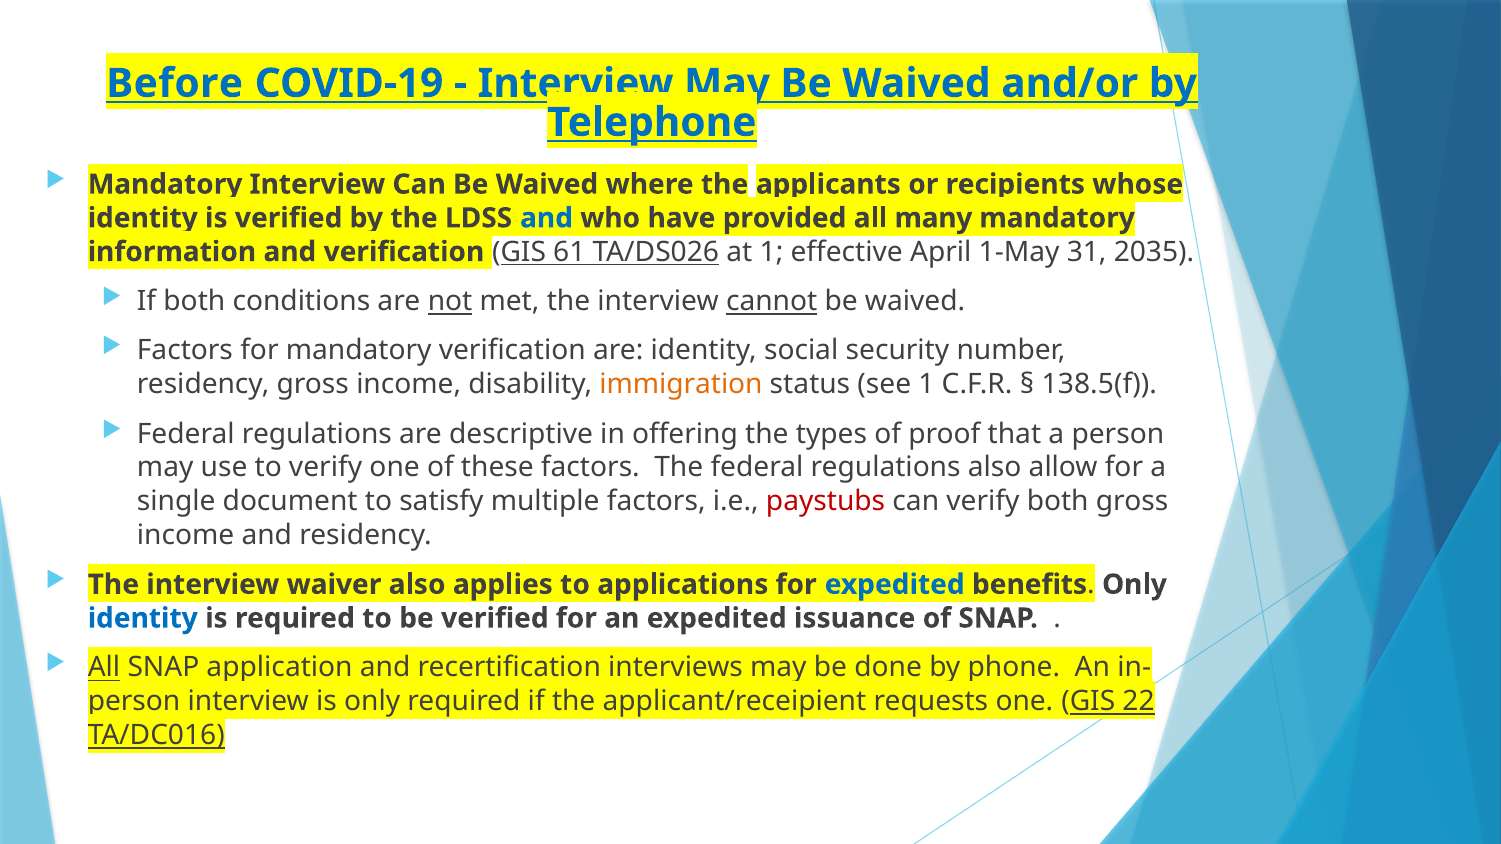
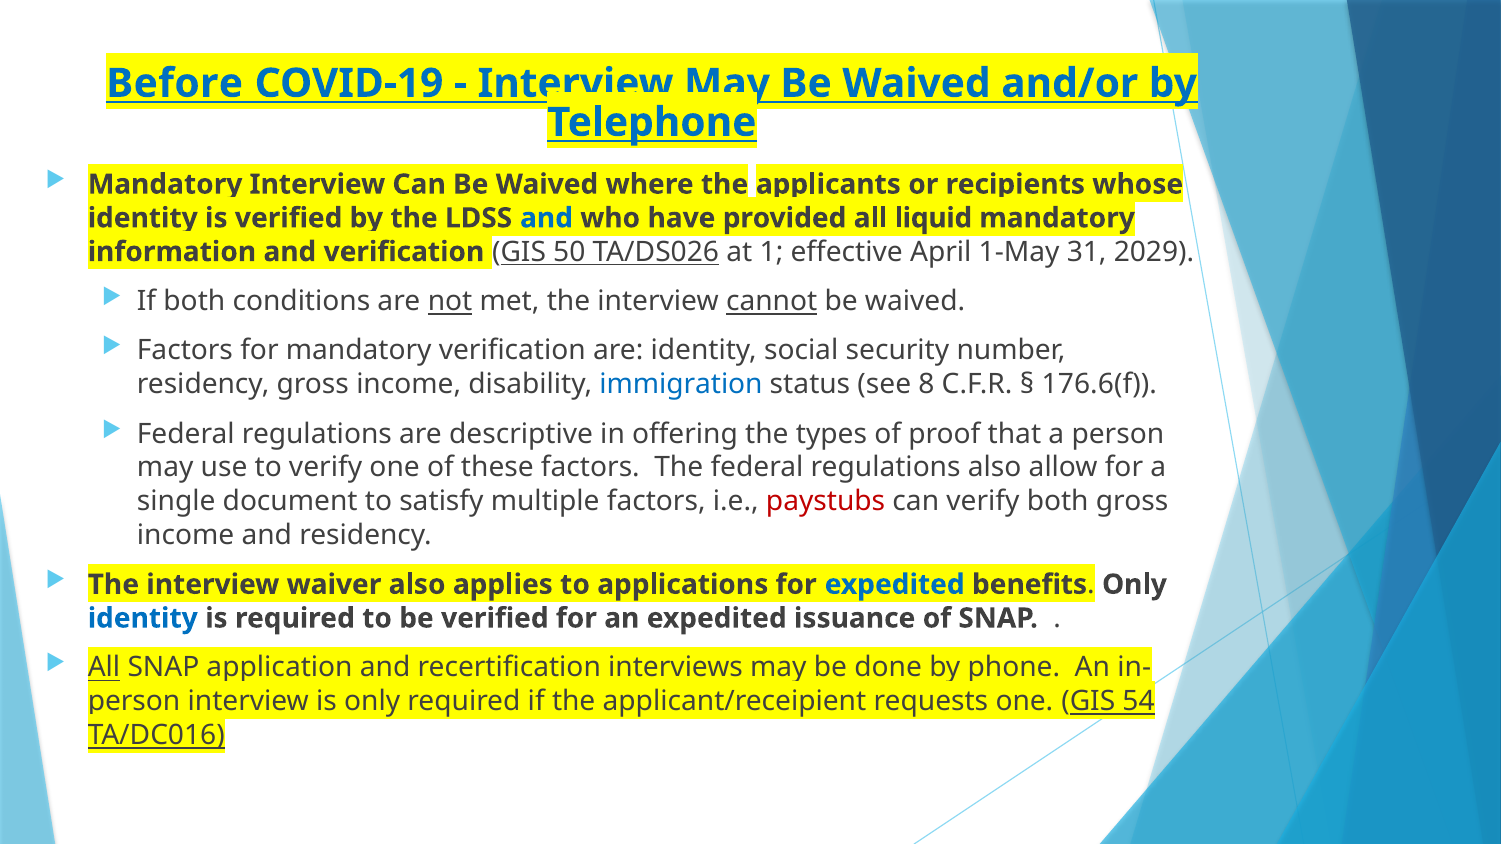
many: many -> liquid
61: 61 -> 50
2035: 2035 -> 2029
immigration colour: orange -> blue
see 1: 1 -> 8
138.5(f: 138.5(f -> 176.6(f
22: 22 -> 54
